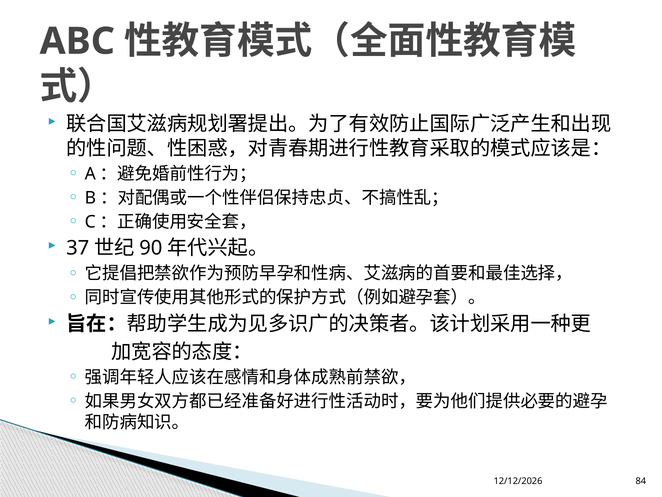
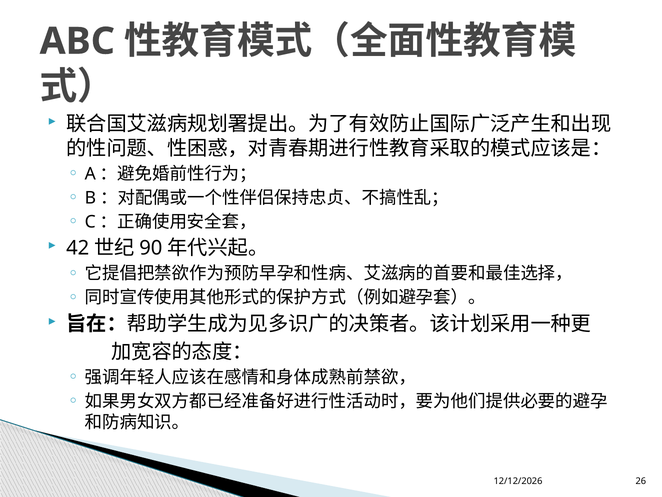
37: 37 -> 42
84: 84 -> 26
